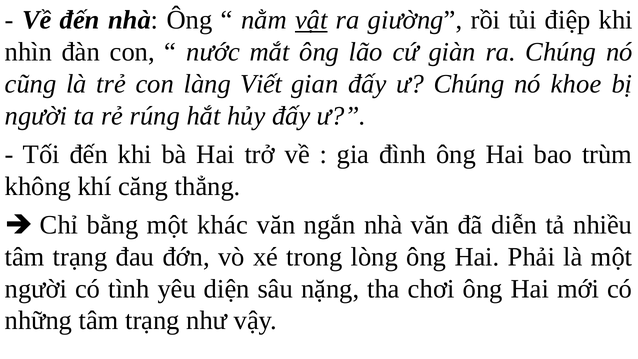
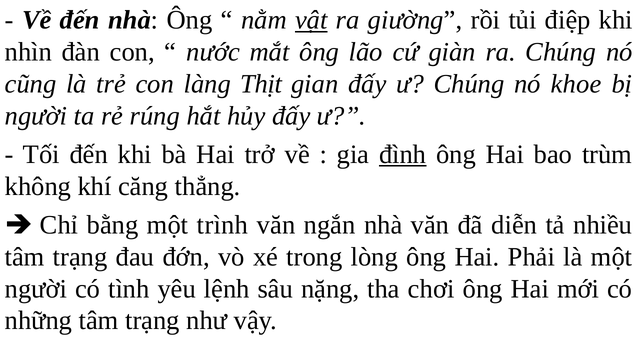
Viết: Viết -> Thịt
đình underline: none -> present
khác: khác -> trình
diện: diện -> lệnh
